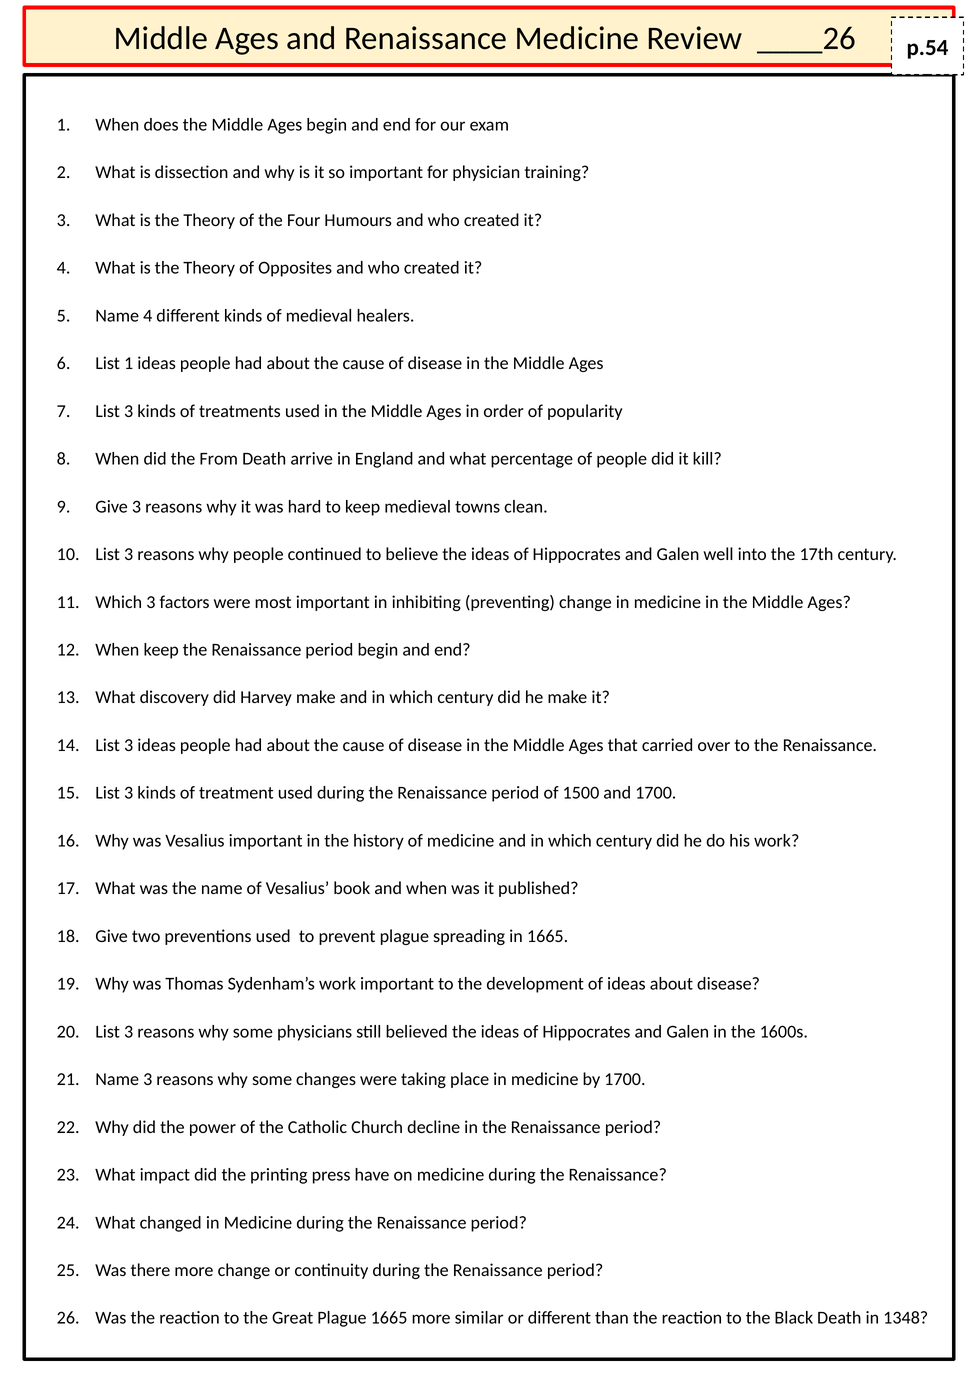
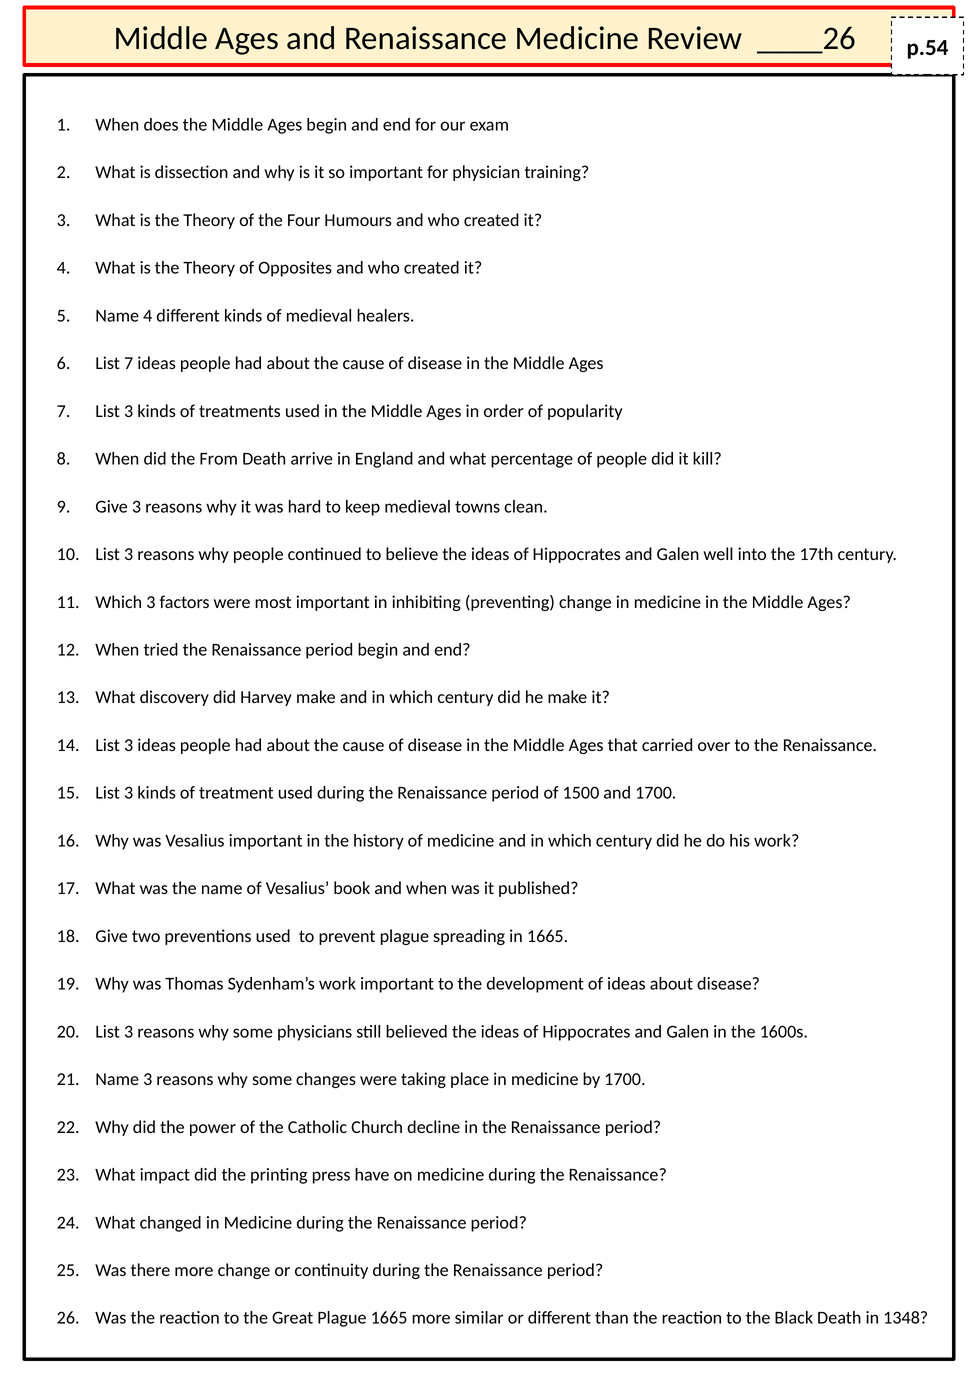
List 1: 1 -> 7
When keep: keep -> tried
